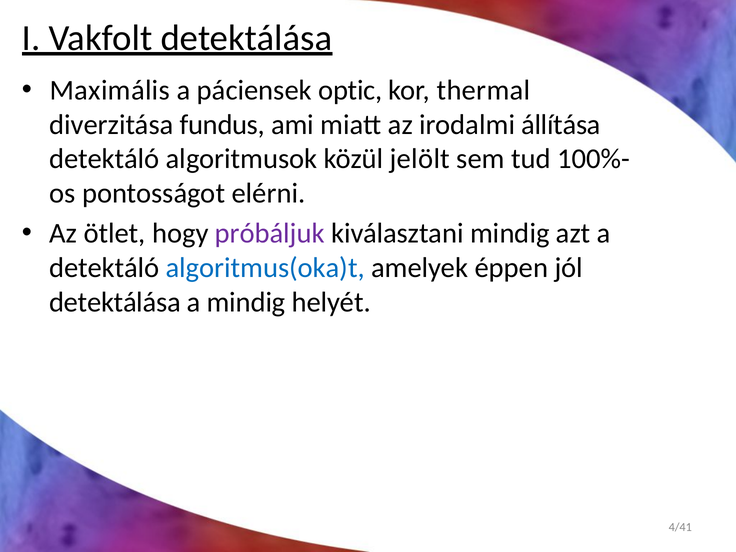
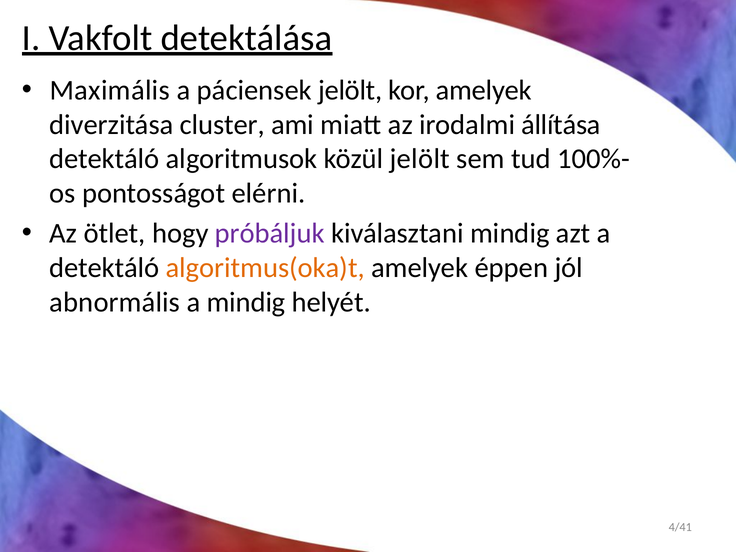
páciensek optic: optic -> jelölt
kor thermal: thermal -> amelyek
fundus: fundus -> cluster
algoritmus(oka)t colour: blue -> orange
detektálása at (115, 302): detektálása -> abnormális
